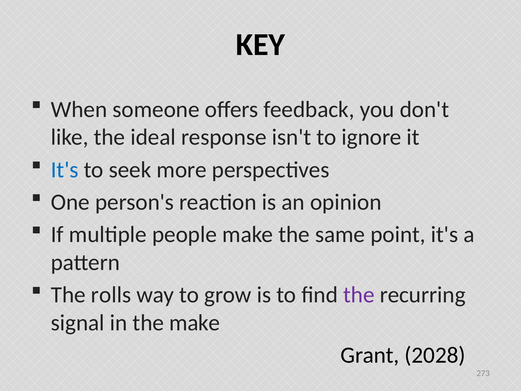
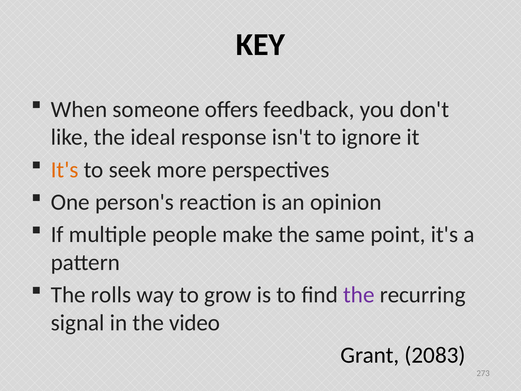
It's at (65, 170) colour: blue -> orange
the make: make -> video
2028: 2028 -> 2083
